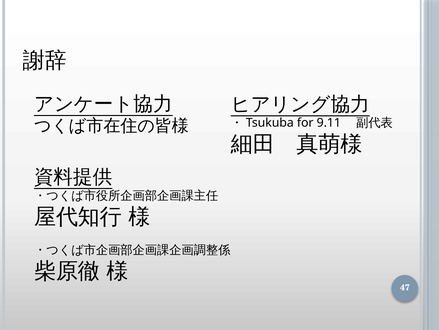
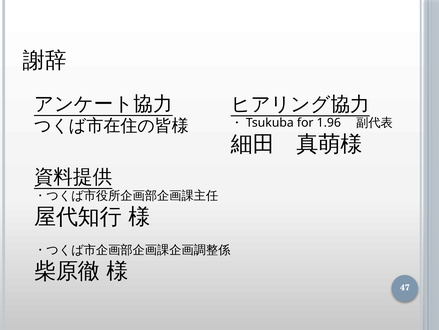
9.11: 9.11 -> 1.96
